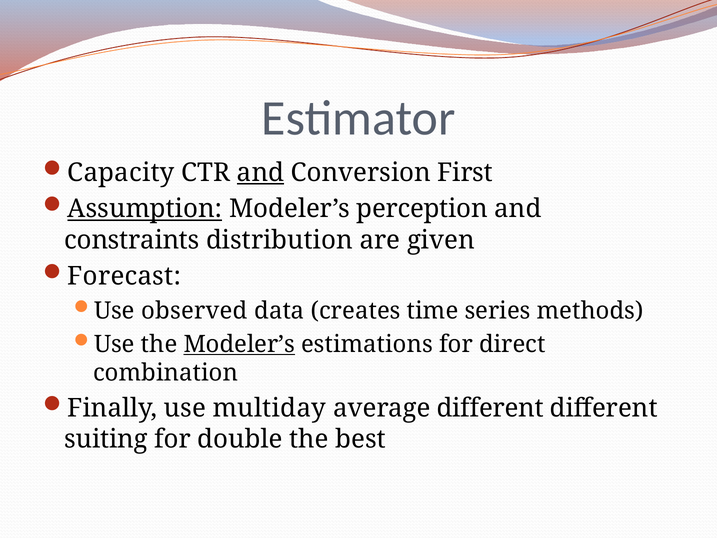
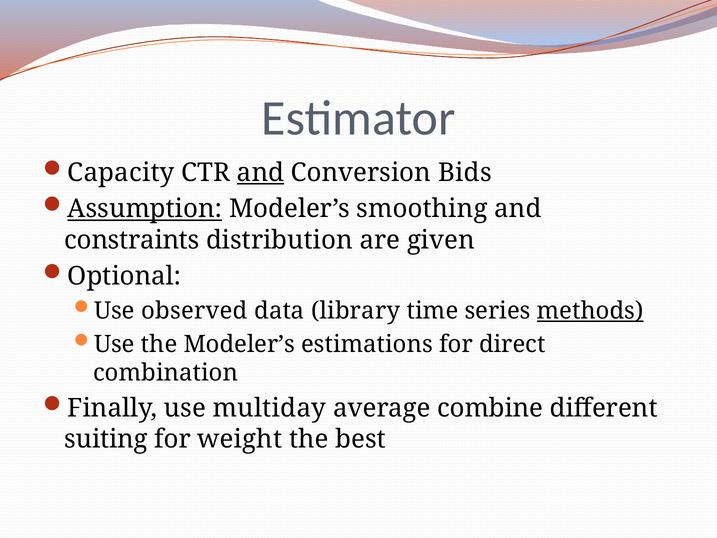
First: First -> Bids
perception: perception -> smoothing
Forecast: Forecast -> Optional
creates: creates -> library
methods underline: none -> present
Modeler’s at (239, 344) underline: present -> none
average different: different -> combine
double: double -> weight
